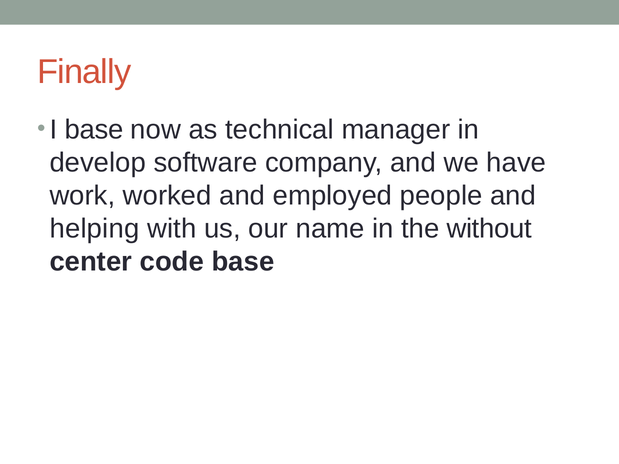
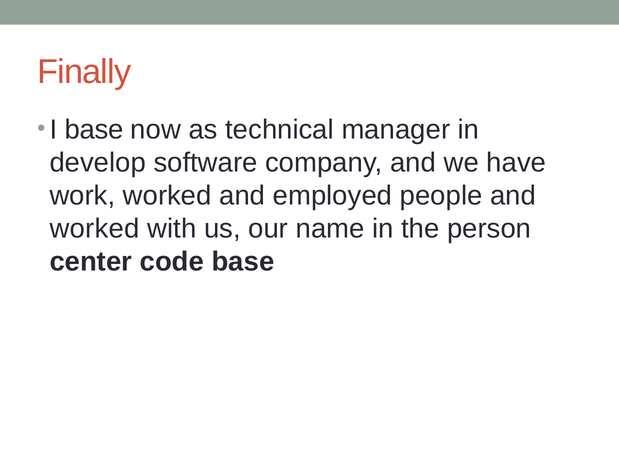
helping at (95, 229): helping -> worked
without: without -> person
